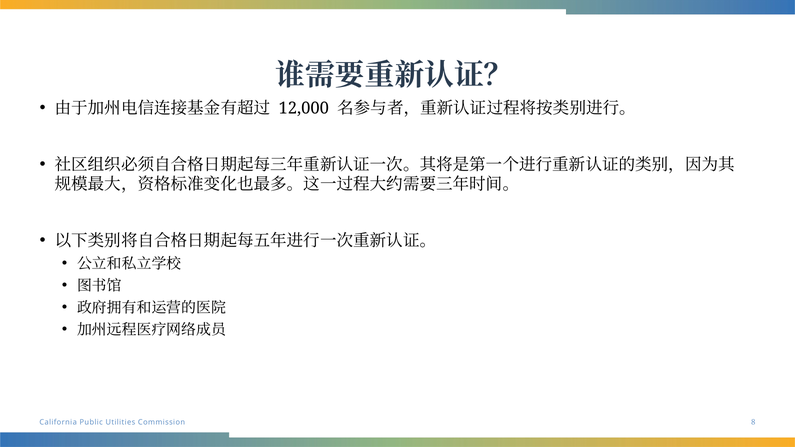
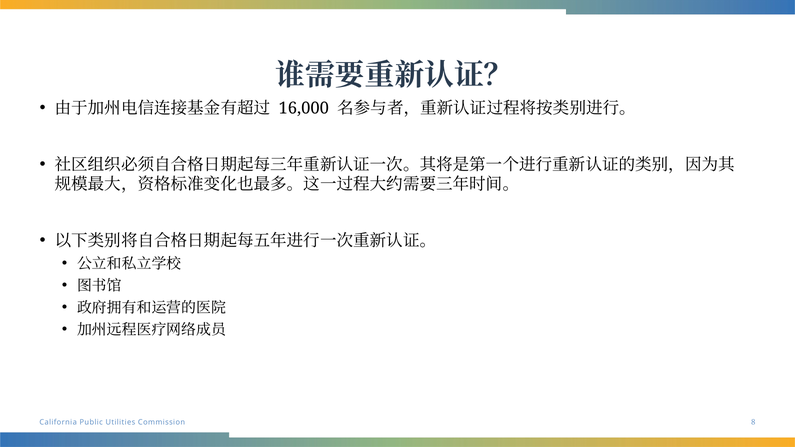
12,000: 12,000 -> 16,000
